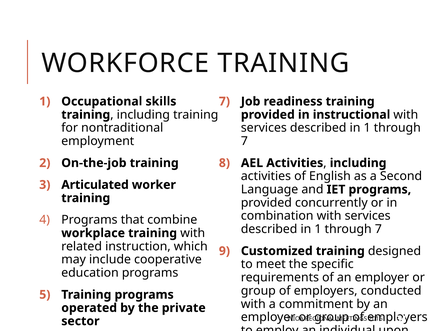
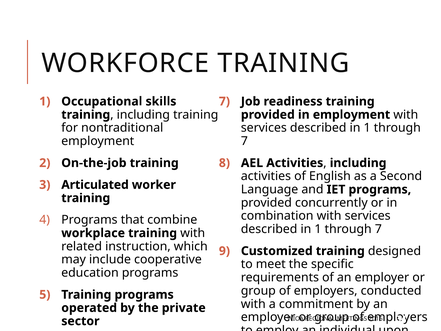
in instructional: instructional -> employment
